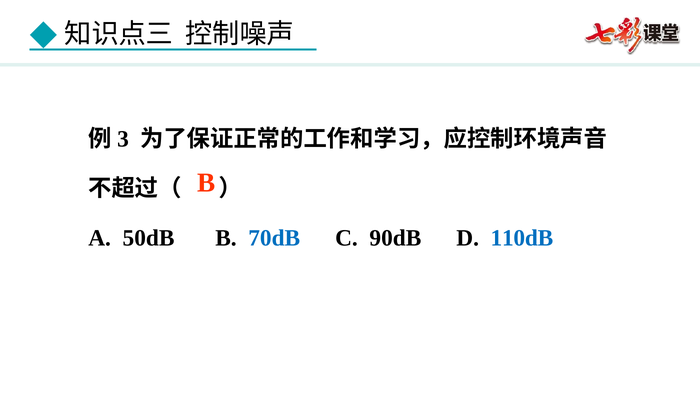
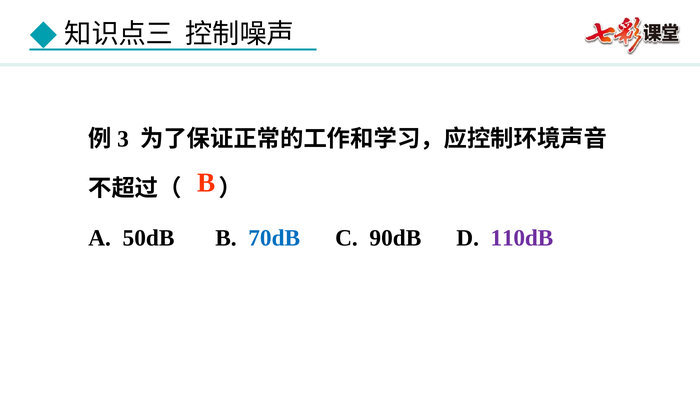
110dB colour: blue -> purple
